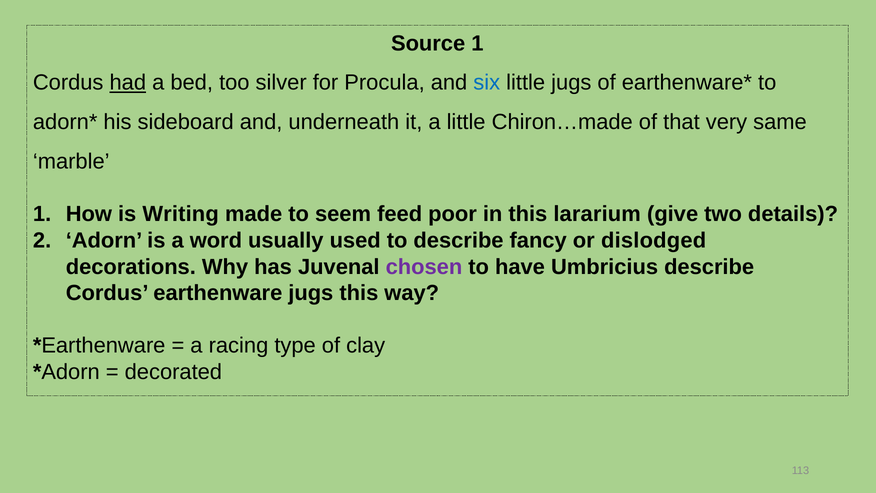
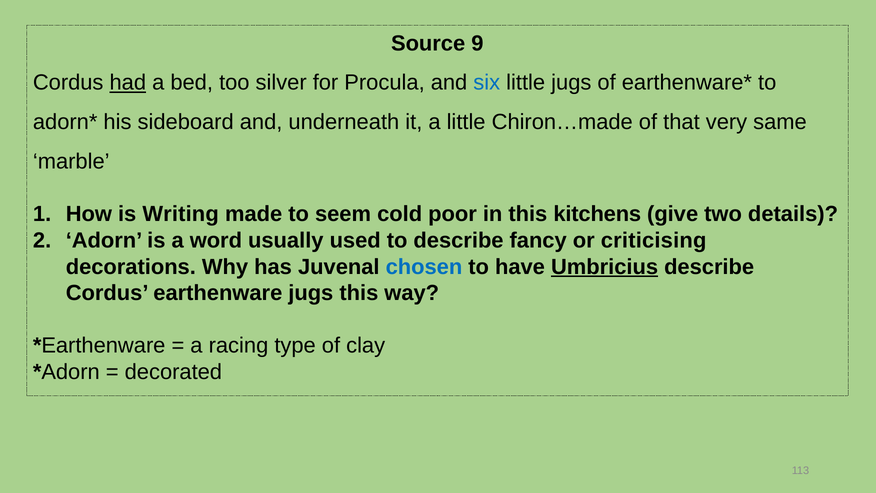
Source 1: 1 -> 9
feed: feed -> cold
lararium: lararium -> kitchens
dislodged: dislodged -> criticising
chosen colour: purple -> blue
Umbricius underline: none -> present
